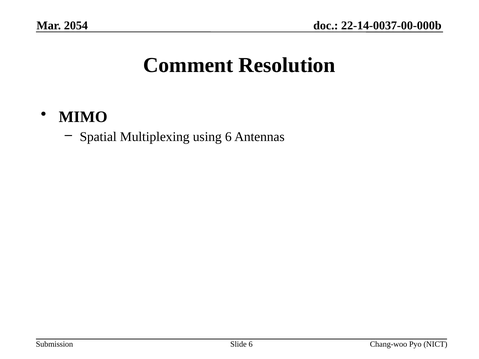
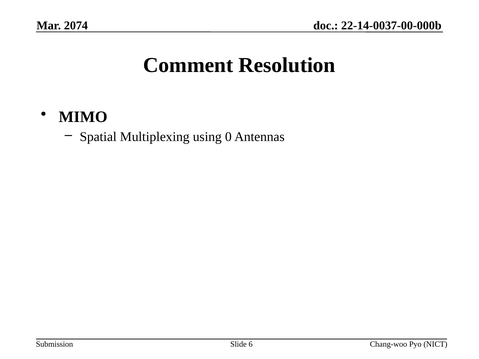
2054: 2054 -> 2074
using 6: 6 -> 0
